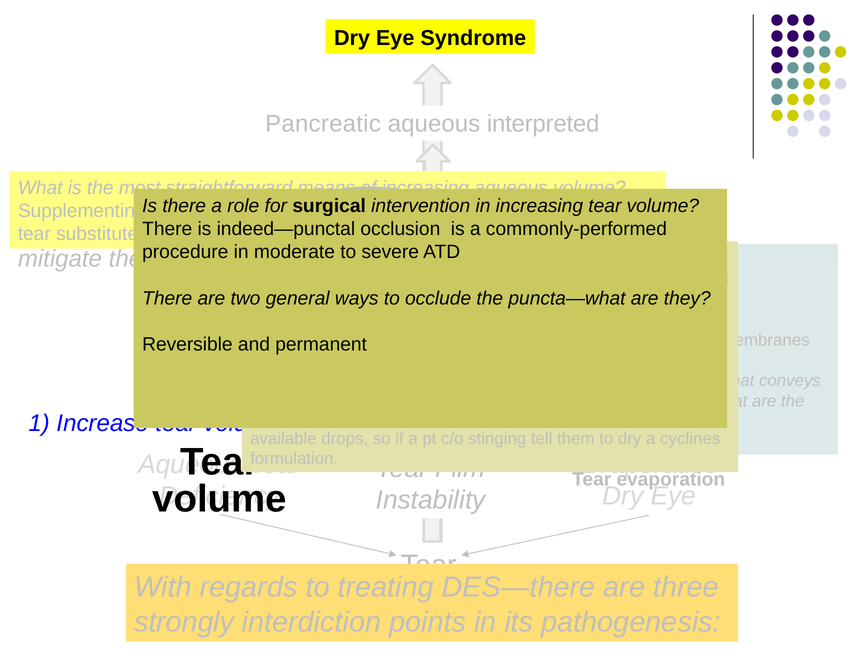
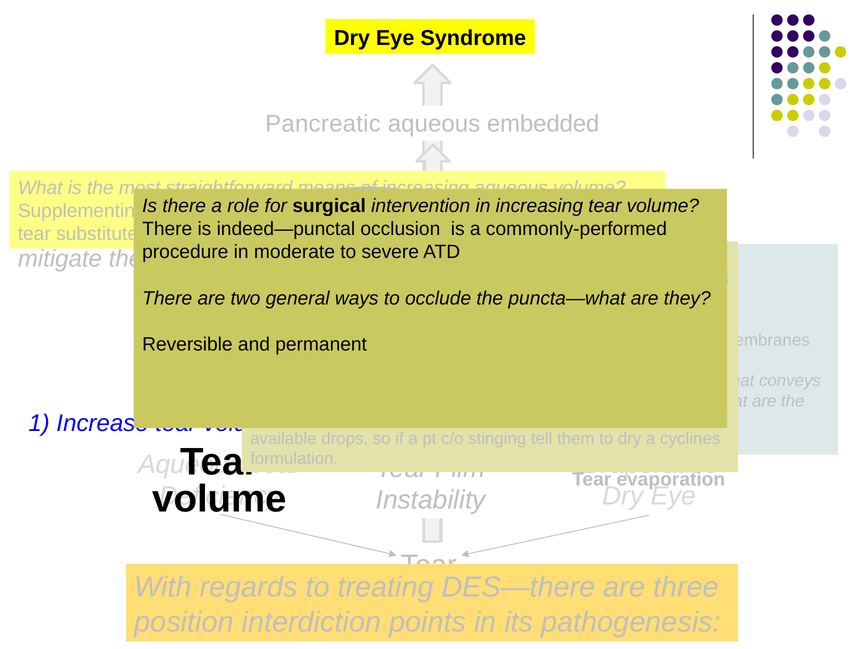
interpreted: interpreted -> embedded
strongly: strongly -> position
